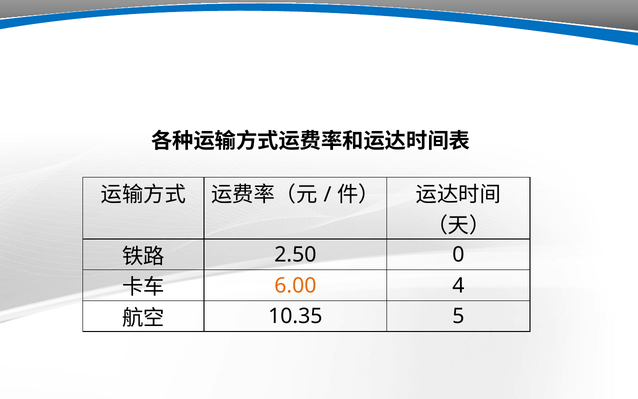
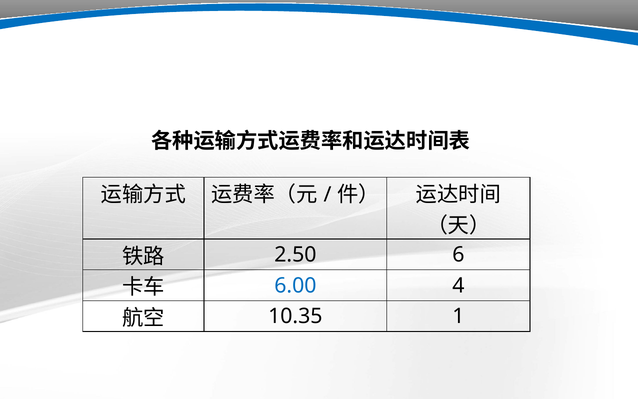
0: 0 -> 6
6.00 colour: orange -> blue
5: 5 -> 1
